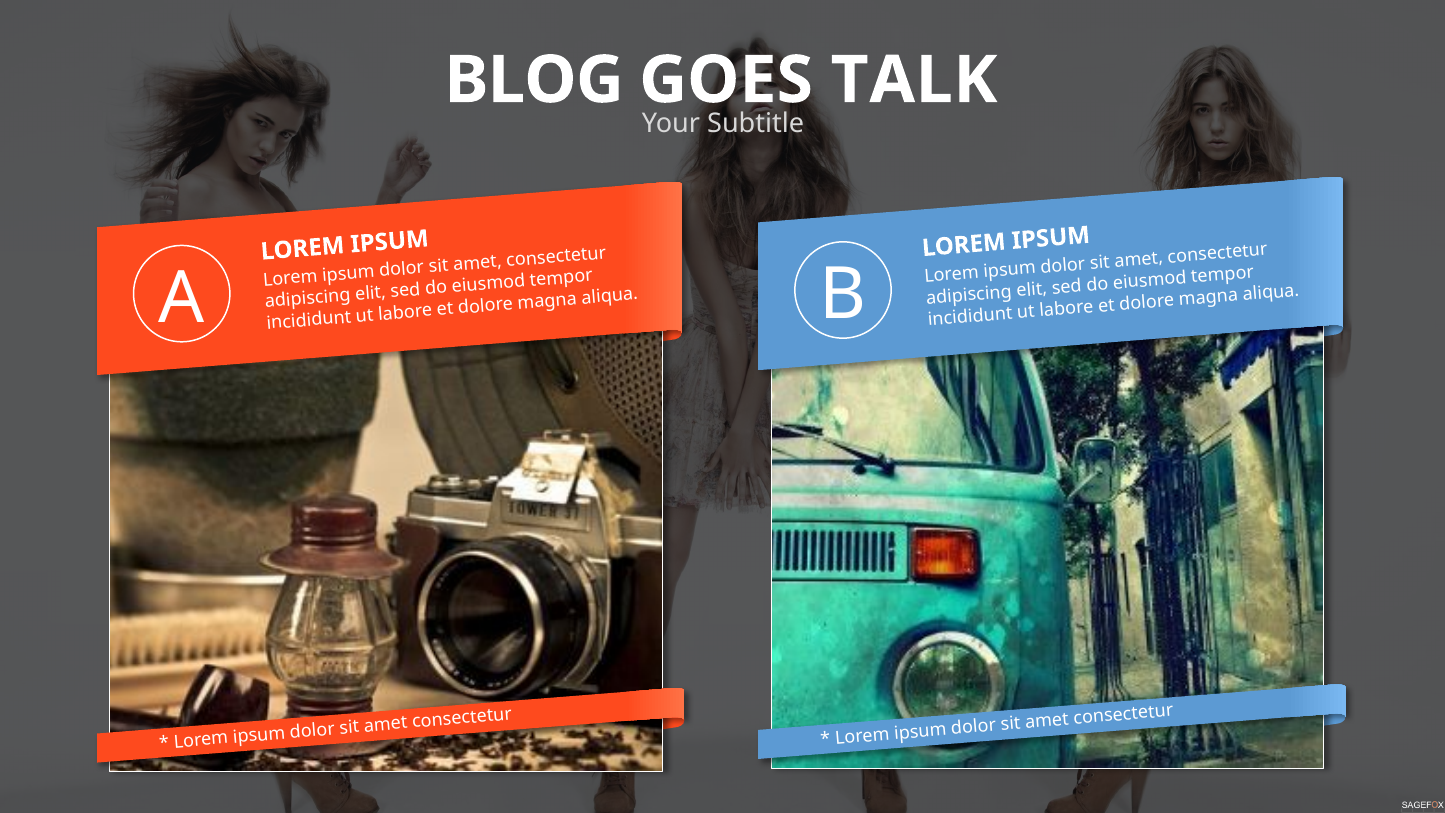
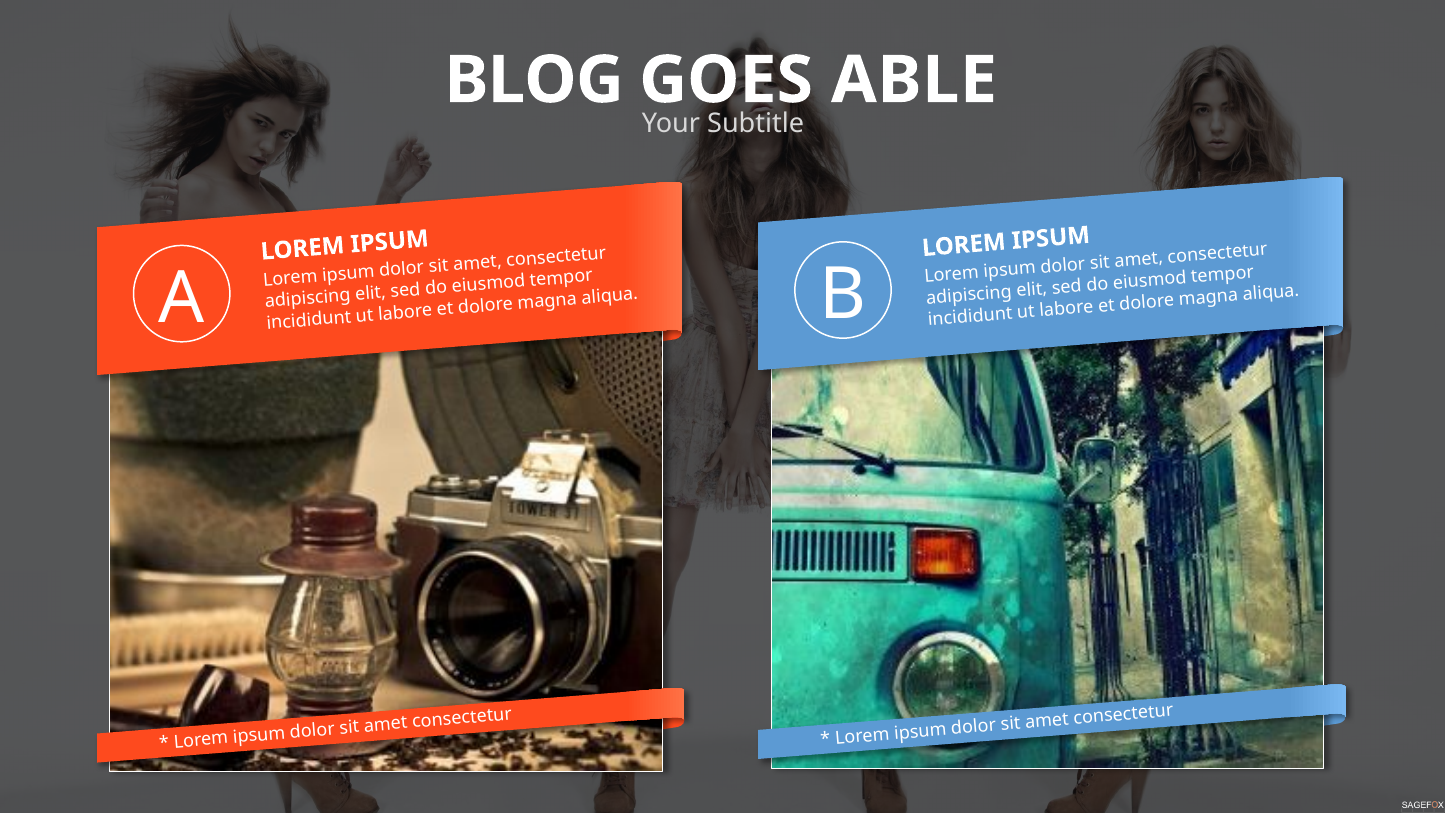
TALK: TALK -> ABLE
